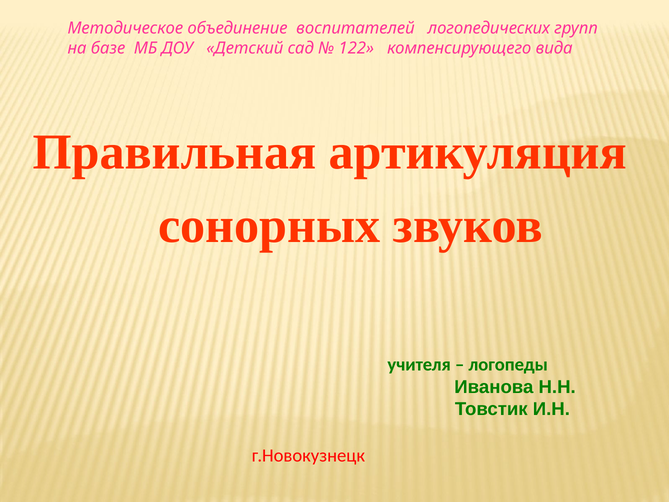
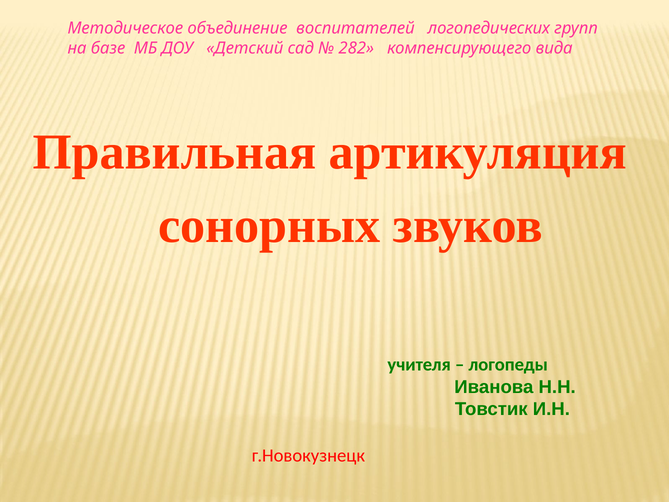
122: 122 -> 282
